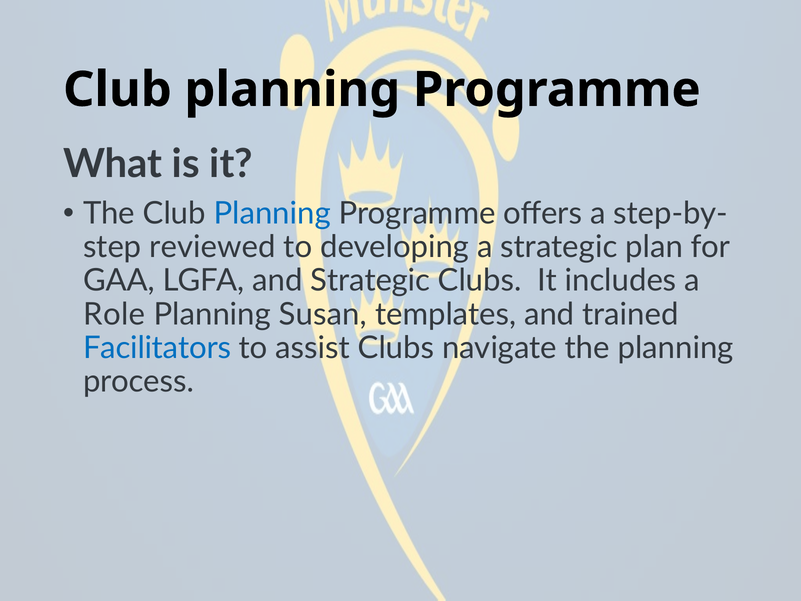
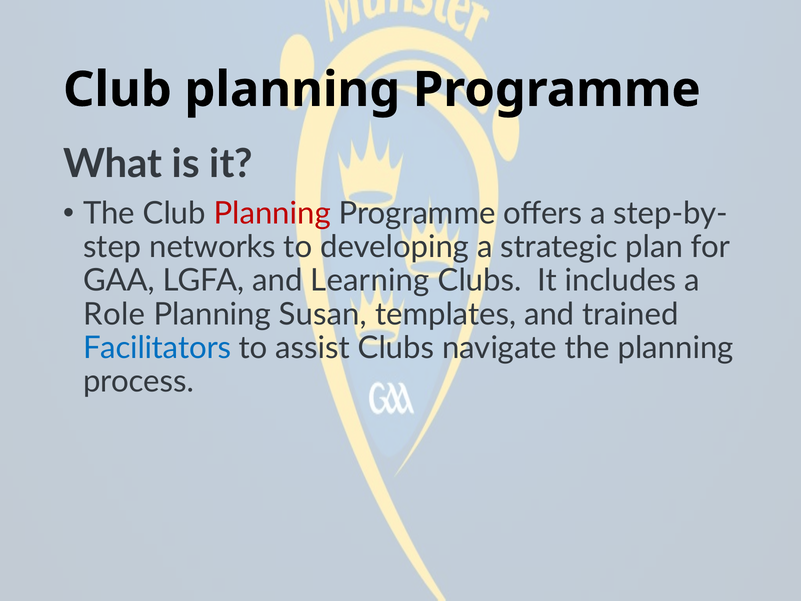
Planning at (272, 213) colour: blue -> red
reviewed: reviewed -> networks
and Strategic: Strategic -> Learning
